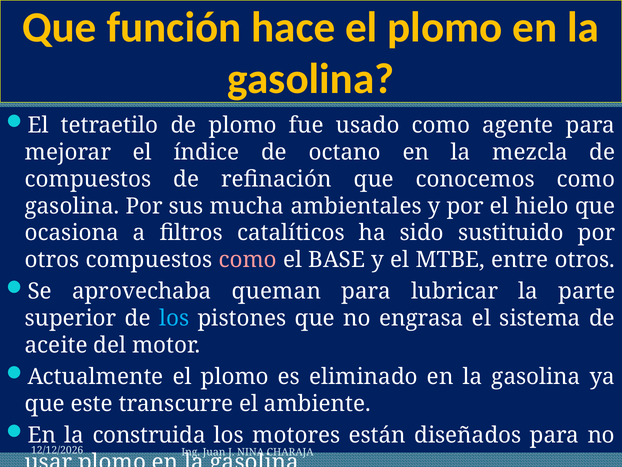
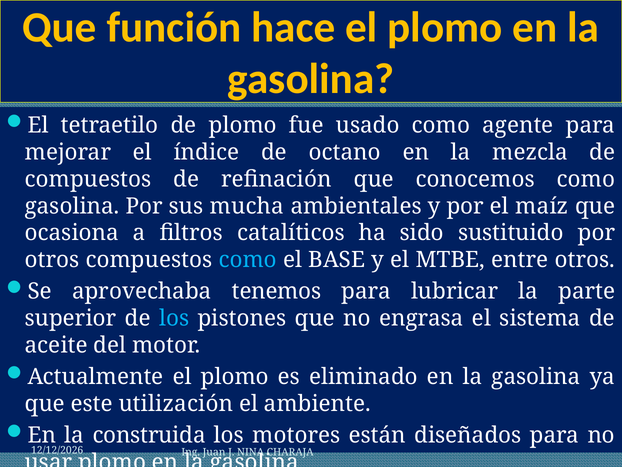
hielo: hielo -> maíz
como at (248, 260) colour: pink -> light blue
queman: queman -> tenemos
transcurre: transcurre -> utilización
